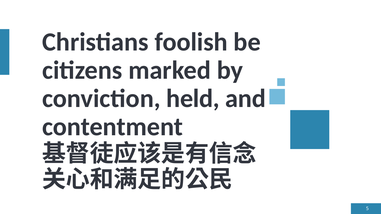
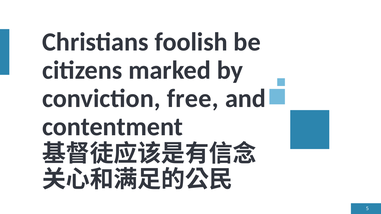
held: held -> free
